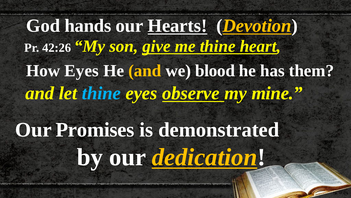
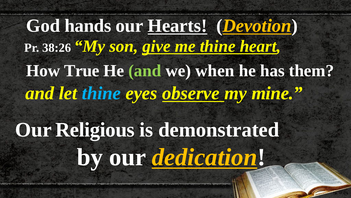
42:26: 42:26 -> 38:26
How Eyes: Eyes -> True
and at (145, 71) colour: yellow -> light green
blood: blood -> when
Promises: Promises -> Religious
